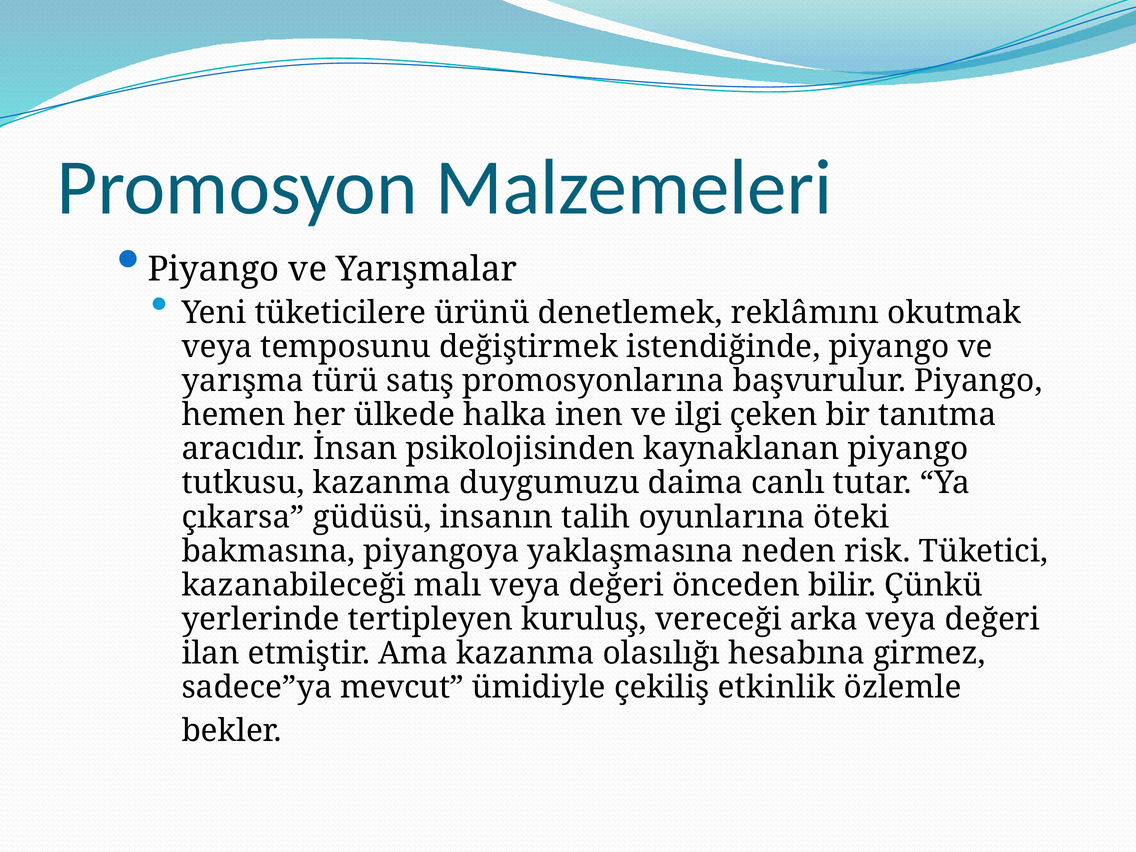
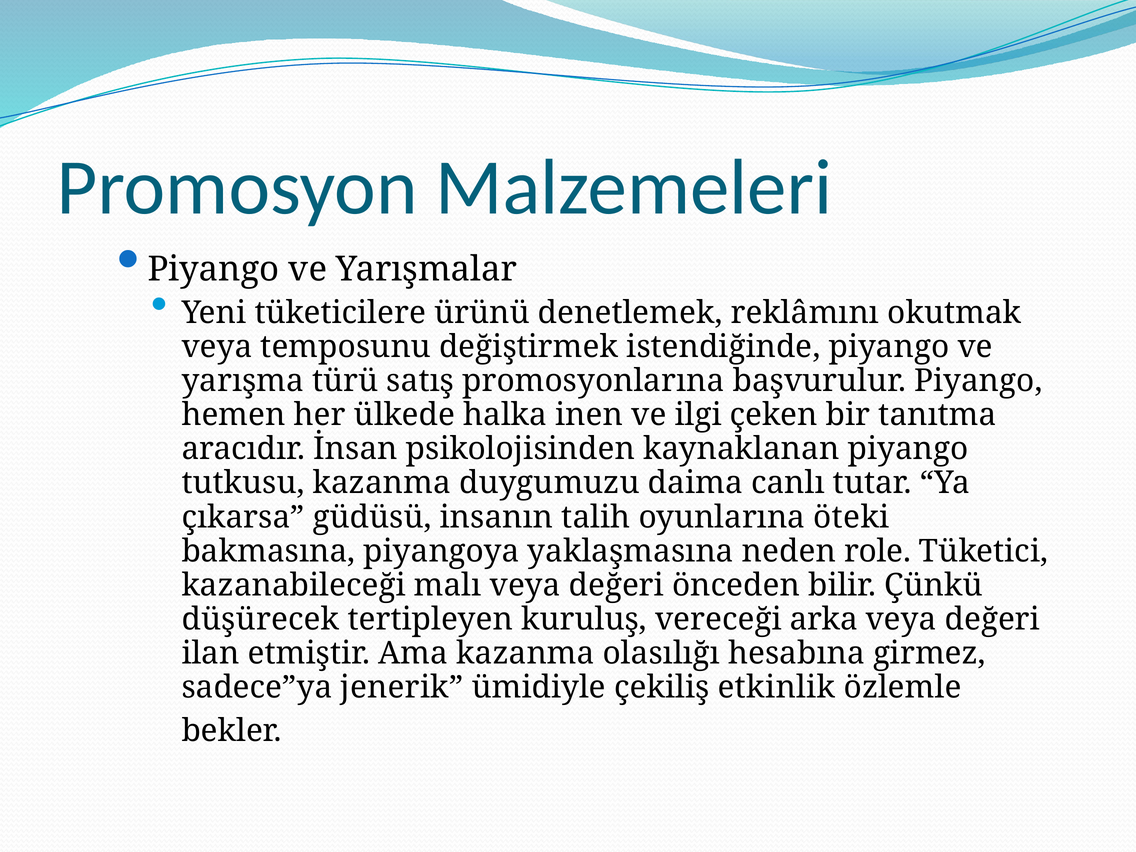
risk: risk -> role
yerlerinde: yerlerinde -> düşürecek
mevcut: mevcut -> jenerik
